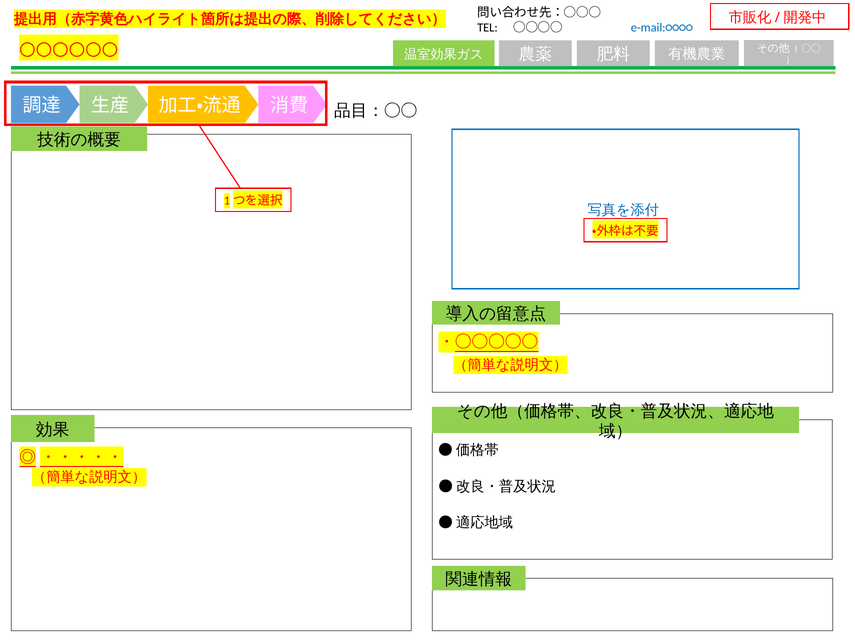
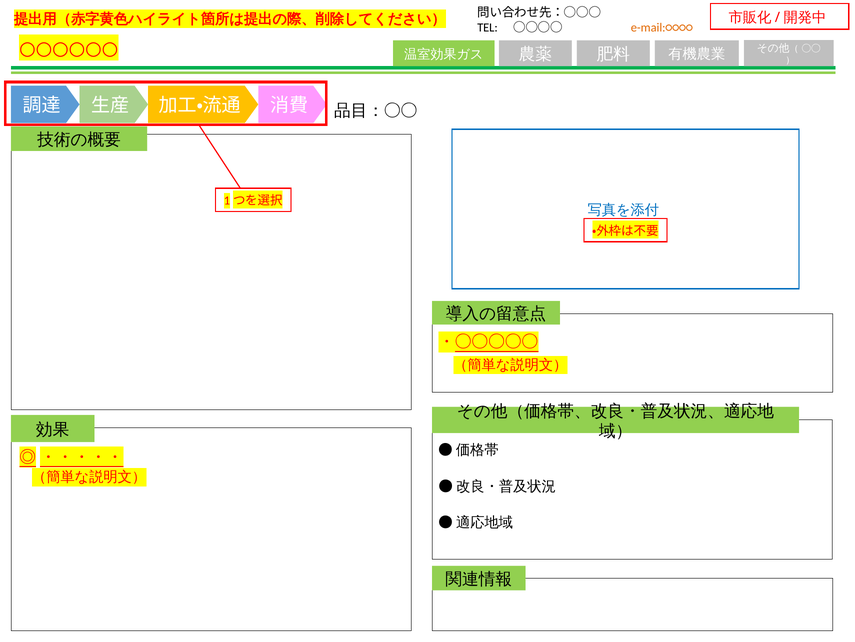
e-mail:○○○○ colour: blue -> orange
